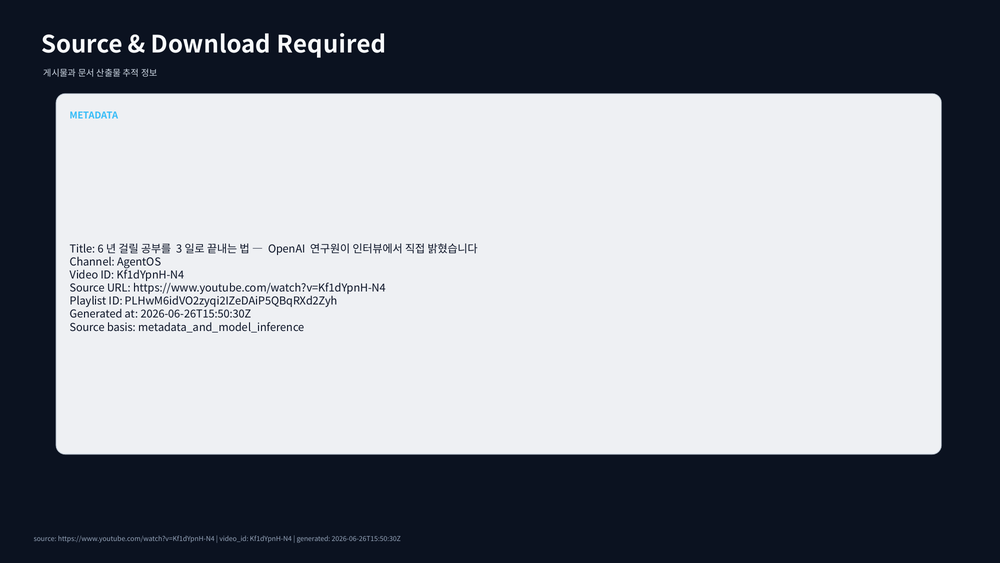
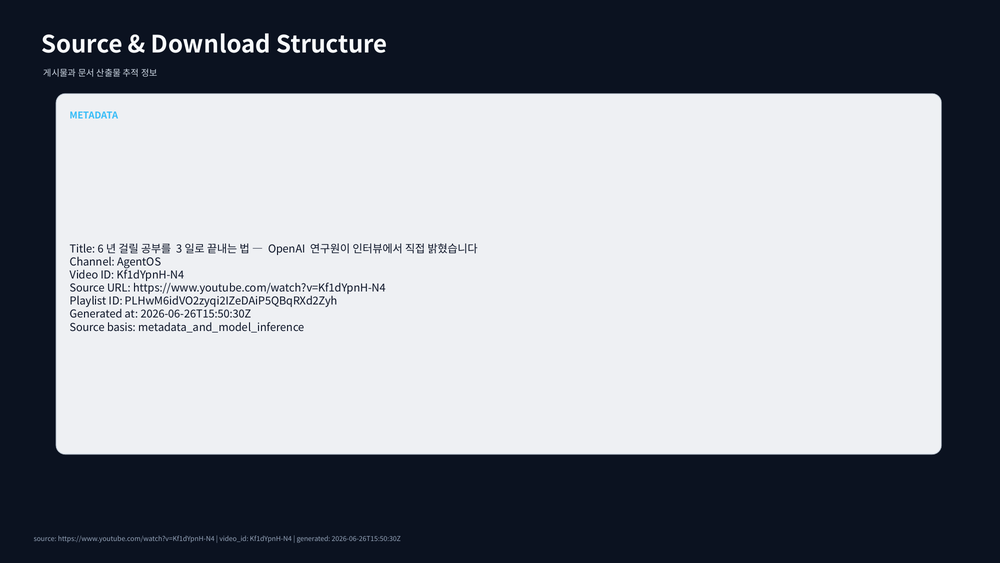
Required: Required -> Structure
